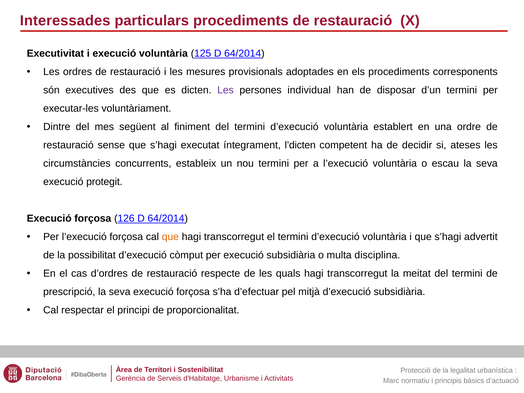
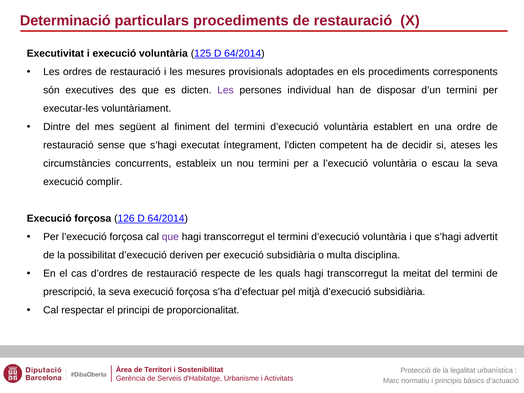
Interessades: Interessades -> Determinació
protegit: protegit -> complir
que at (170, 237) colour: orange -> purple
còmput: còmput -> deriven
